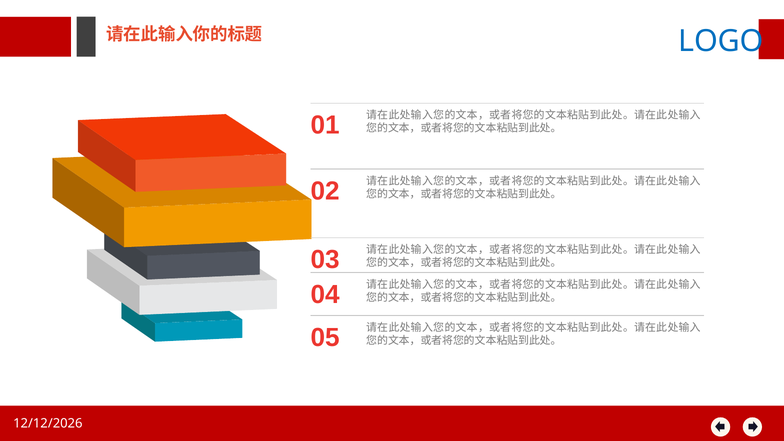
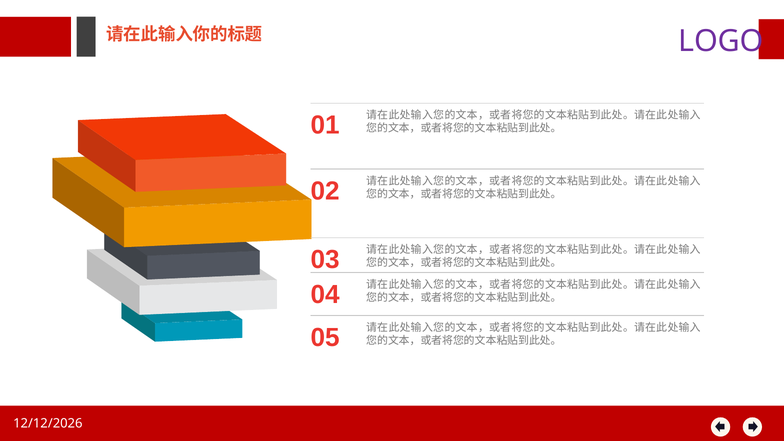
LOGO colour: blue -> purple
